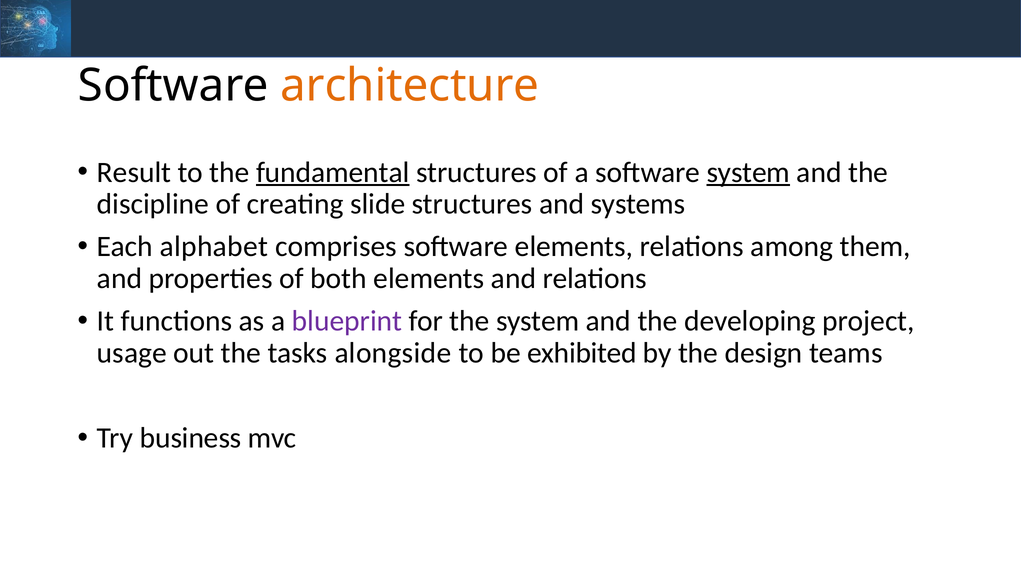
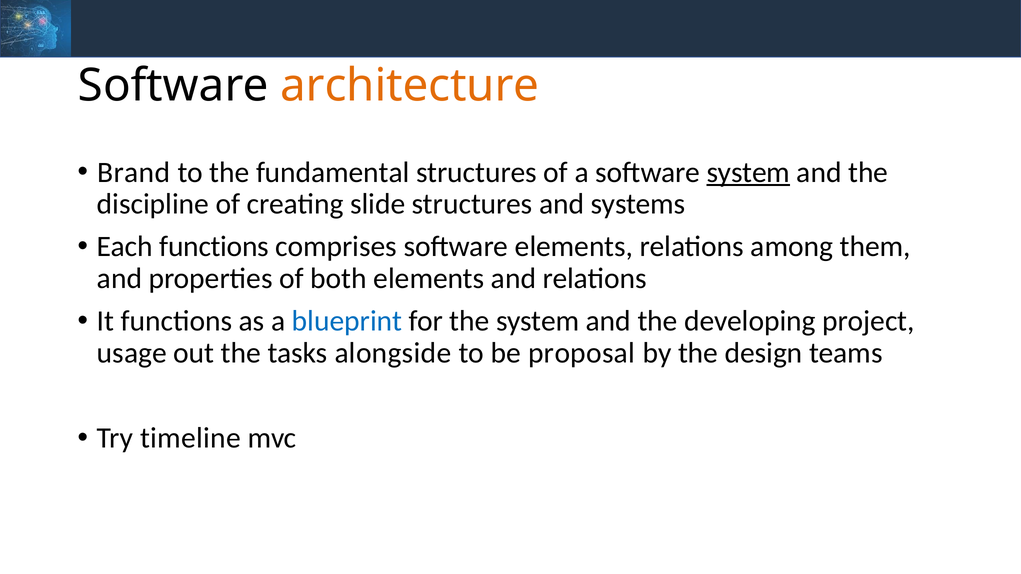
Result: Result -> Brand
fundamental underline: present -> none
Each alphabet: alphabet -> functions
blueprint colour: purple -> blue
exhibited: exhibited -> proposal
business: business -> timeline
